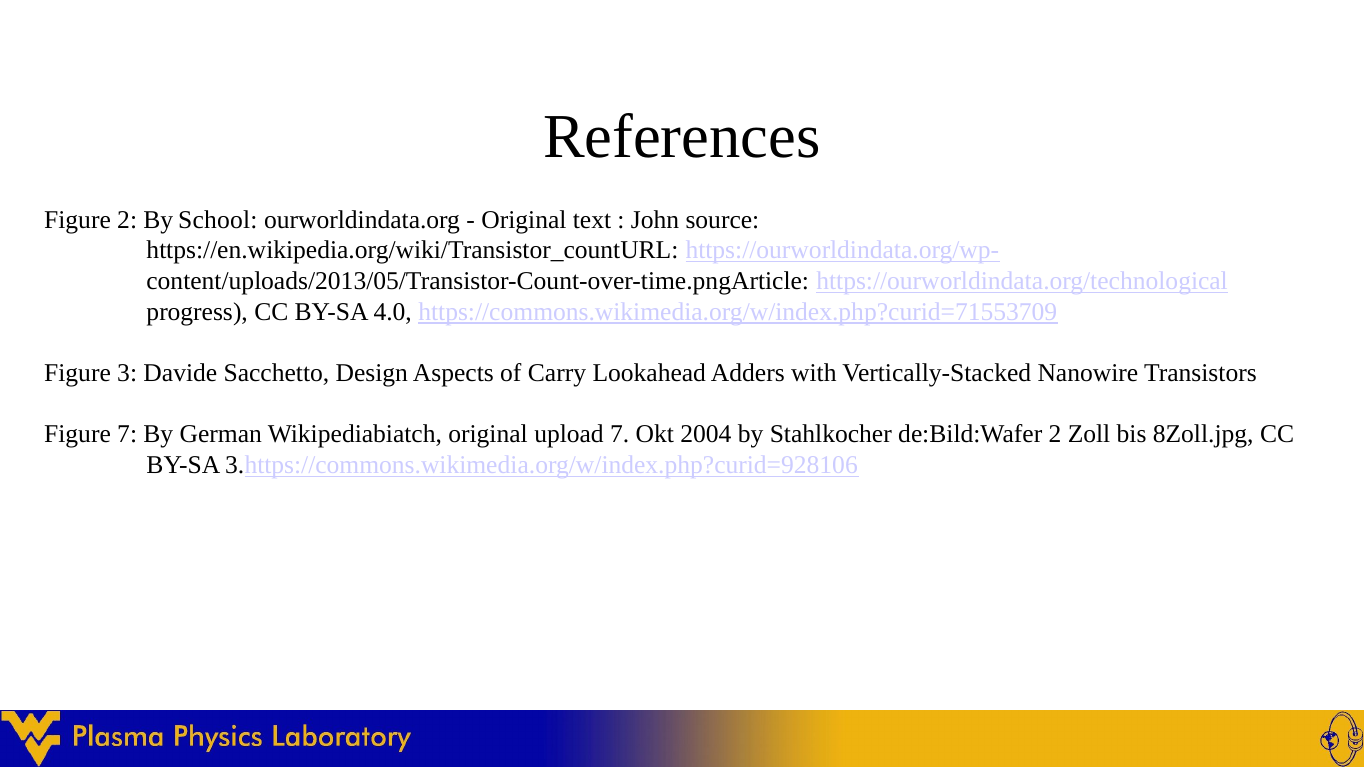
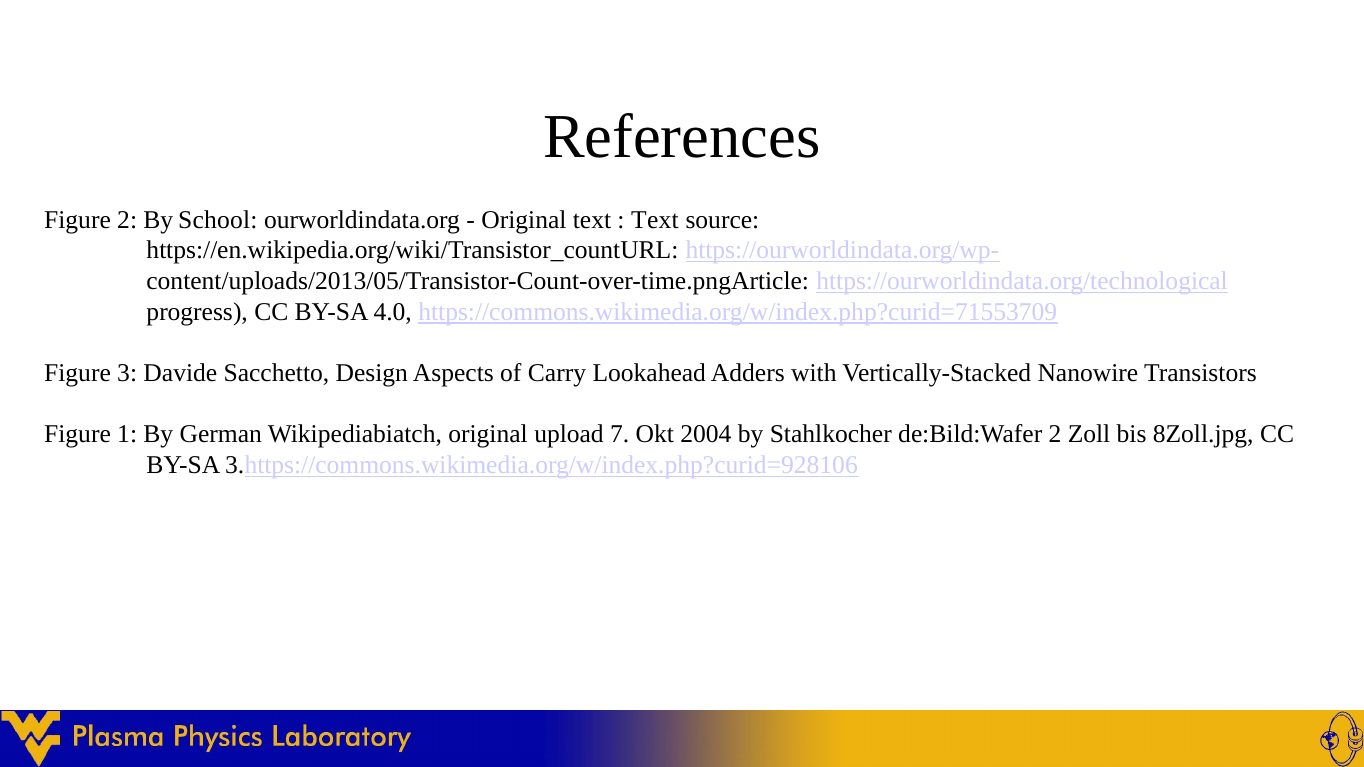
John at (655, 220): John -> Text
Figure 7: 7 -> 1
